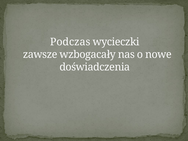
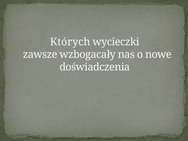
Podczas: Podczas -> Których
